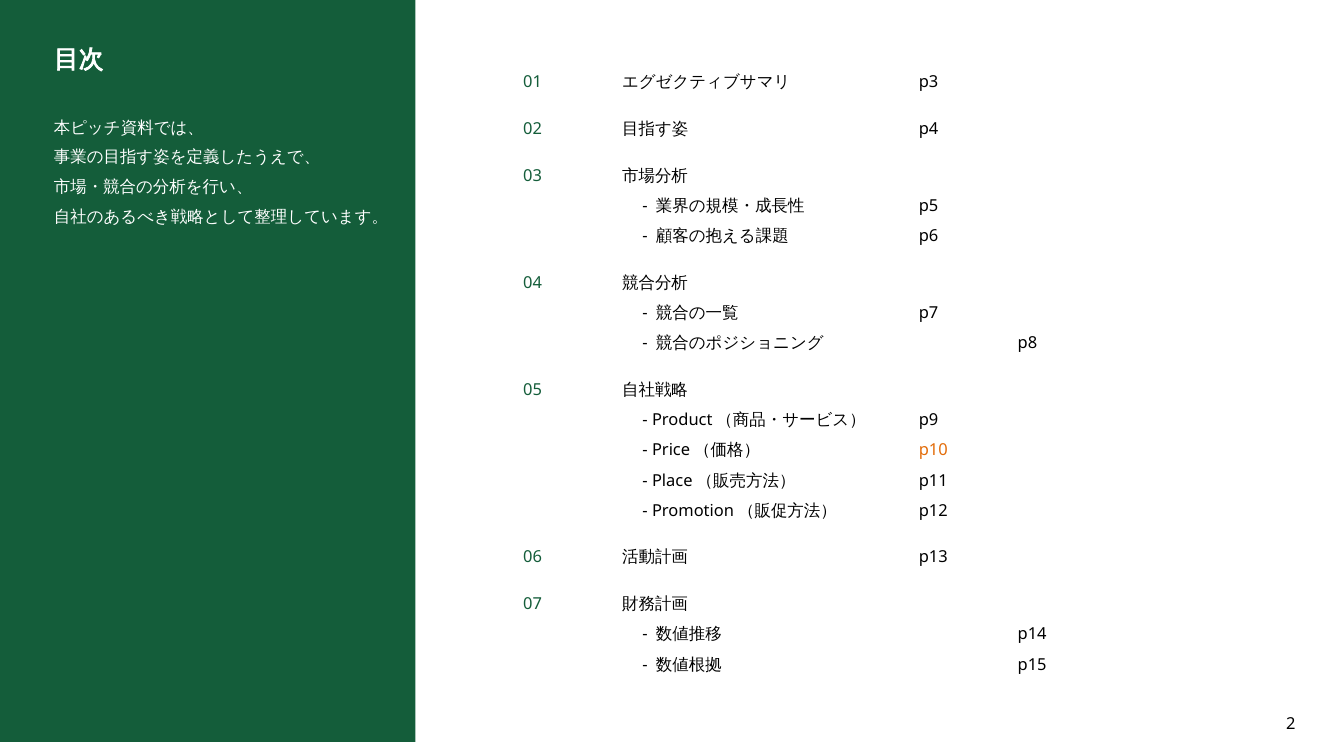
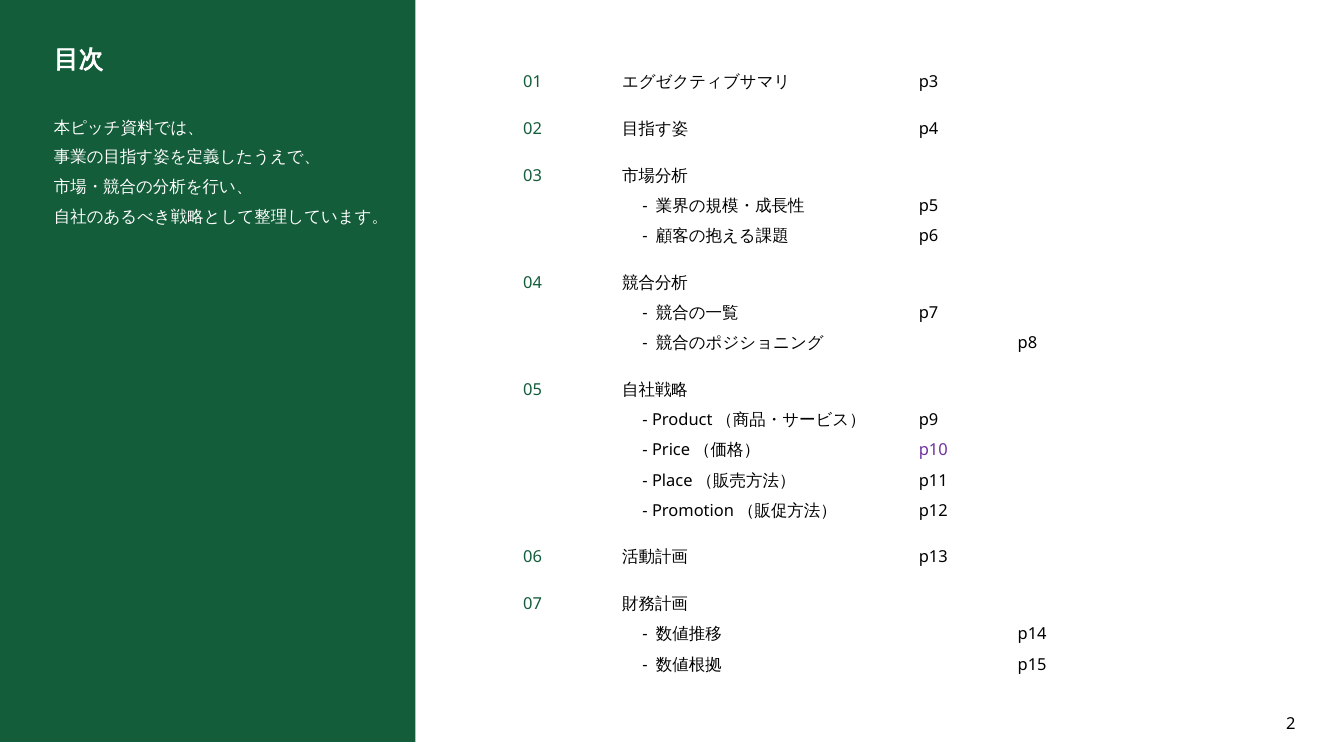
p10 colour: orange -> purple
